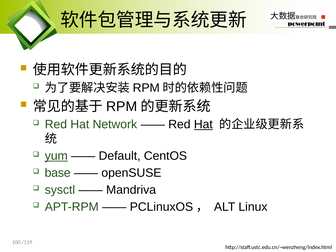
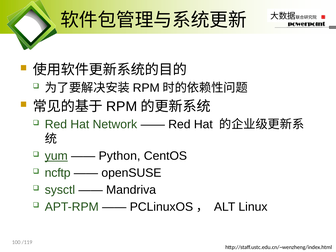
Hat at (203, 124) underline: present -> none
Default: Default -> Python
base: base -> ncftp
